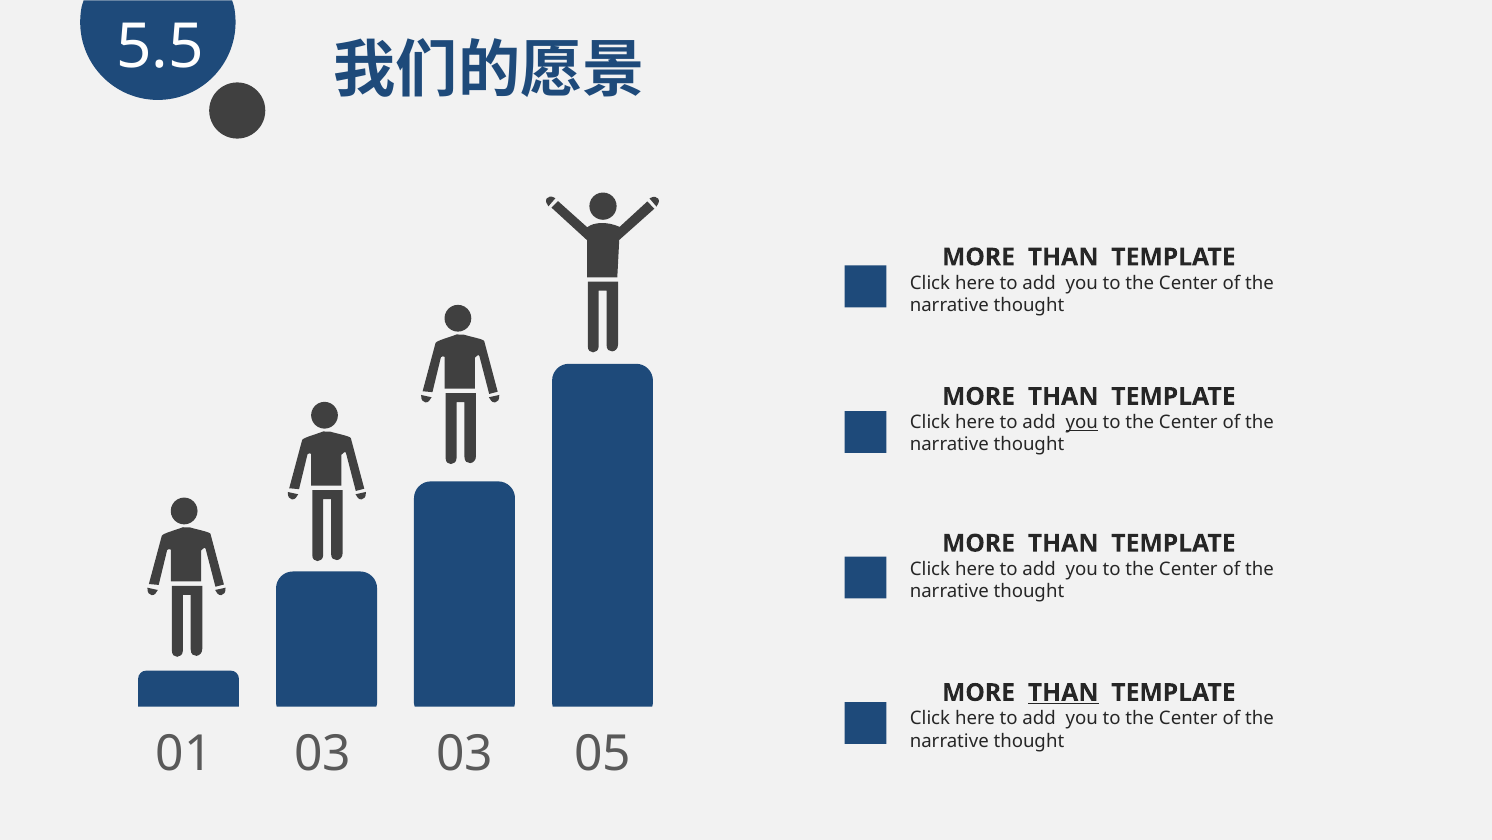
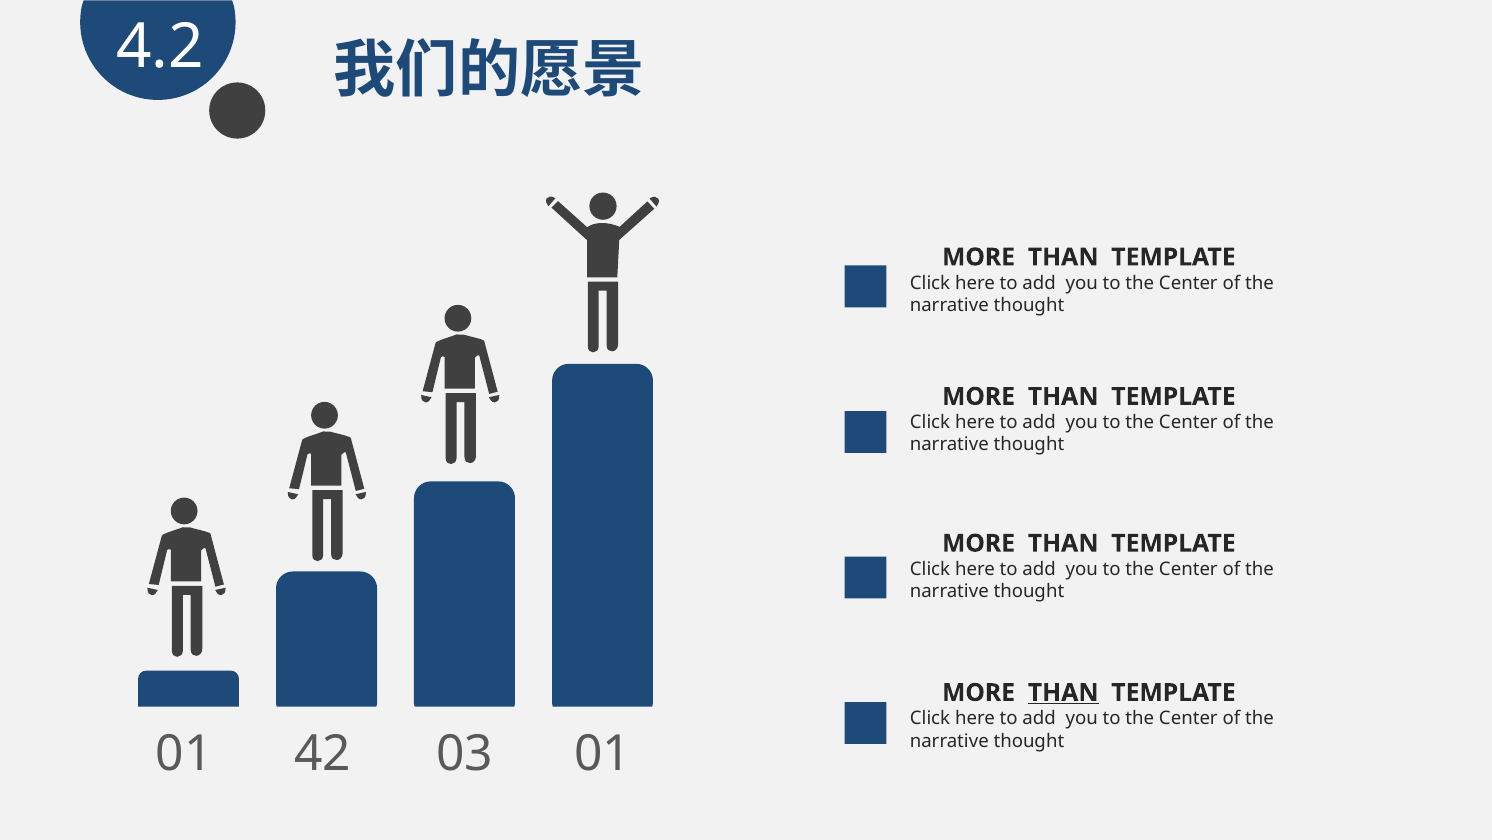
5.5: 5.5 -> 4.2
you at (1082, 422) underline: present -> none
01 03: 03 -> 42
03 05: 05 -> 01
